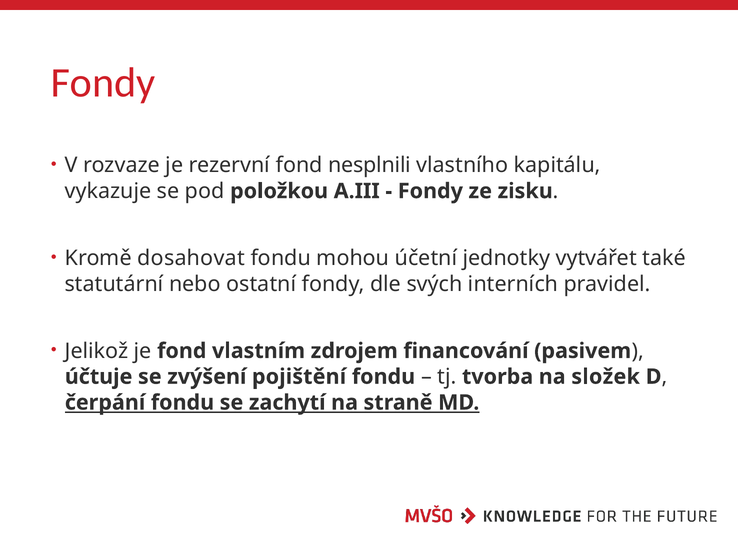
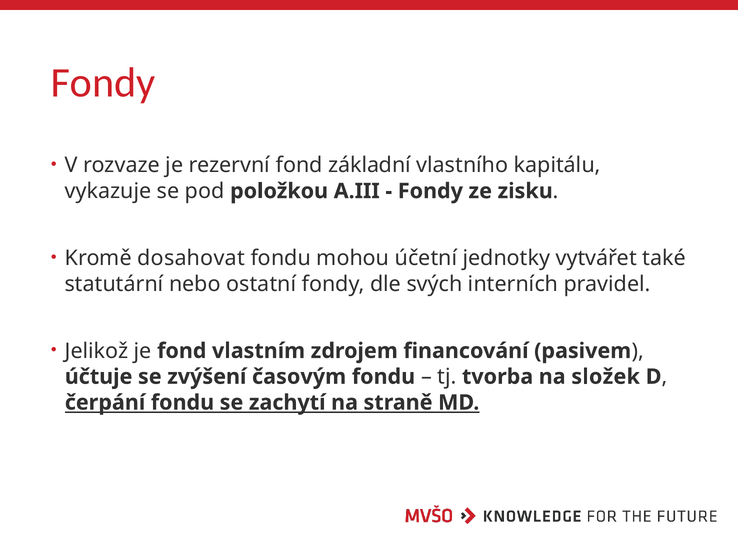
nesplnili: nesplnili -> základní
pojištění: pojištění -> časovým
